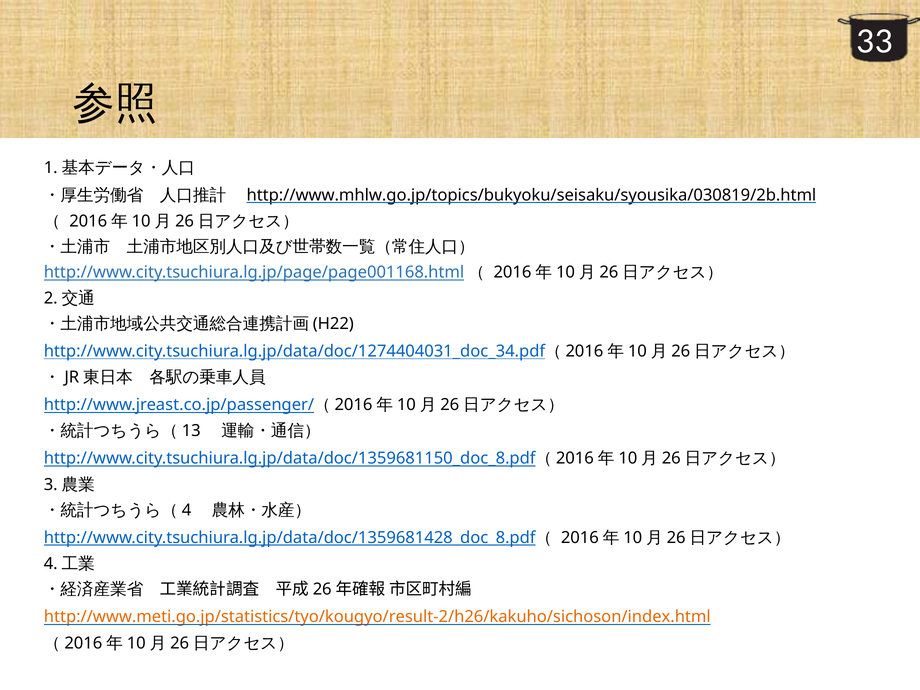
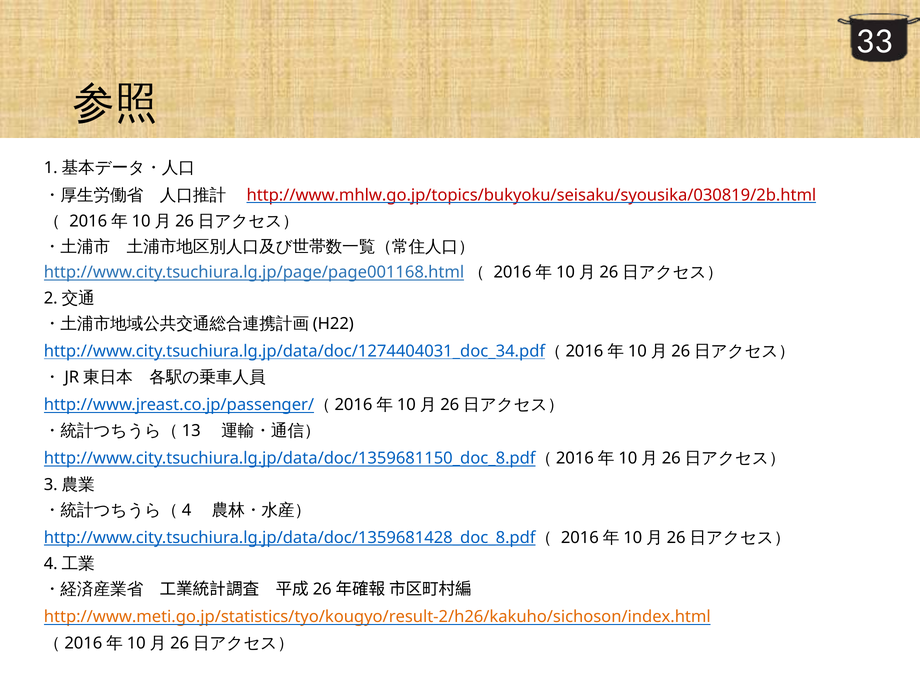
http://www.mhlw.go.jp/topics/bukyoku/seisaku/syousika/030819/2b.html colour: black -> red
